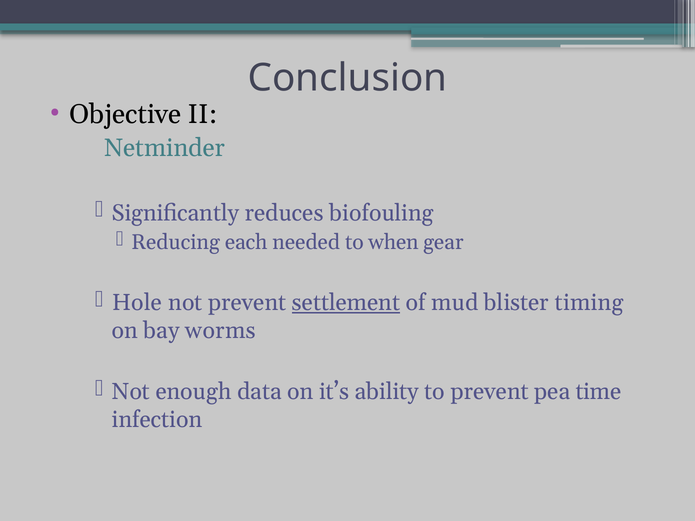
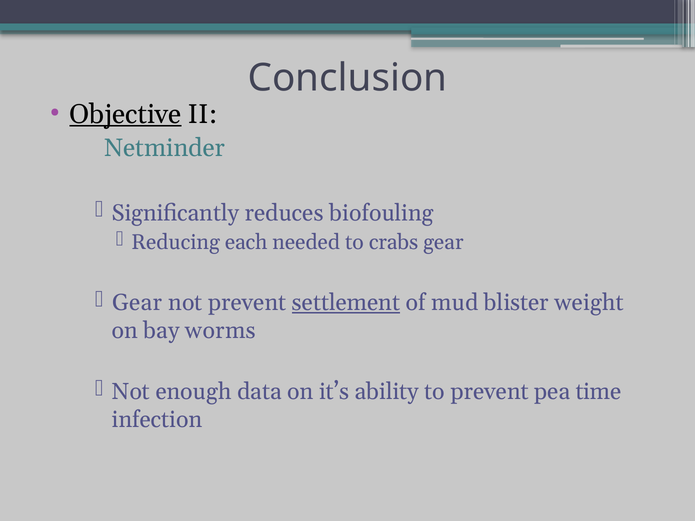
Objective underline: none -> present
when: when -> crabs
Hole at (137, 303): Hole -> Gear
timing: timing -> weight
